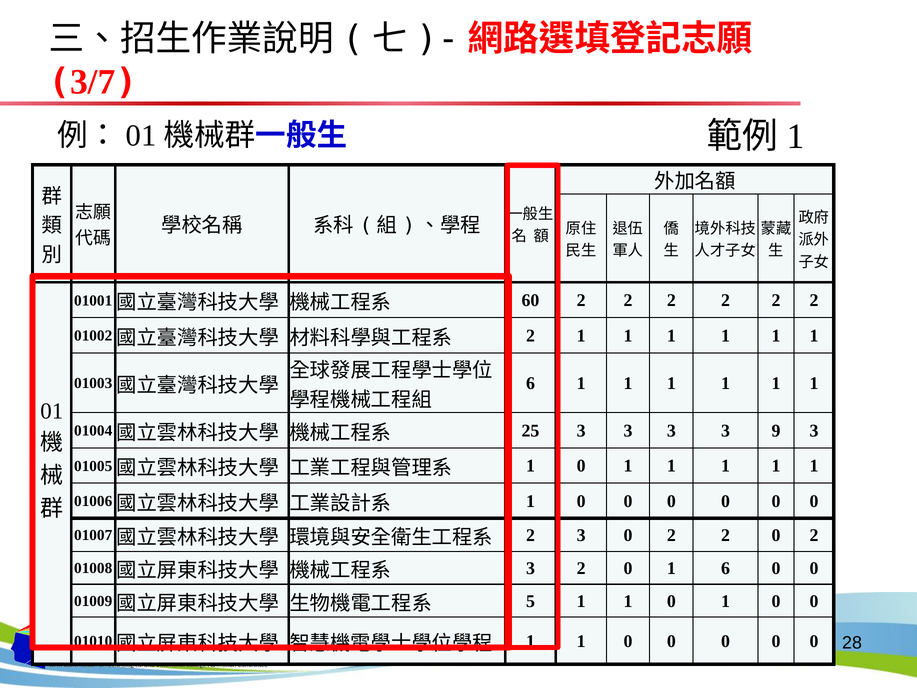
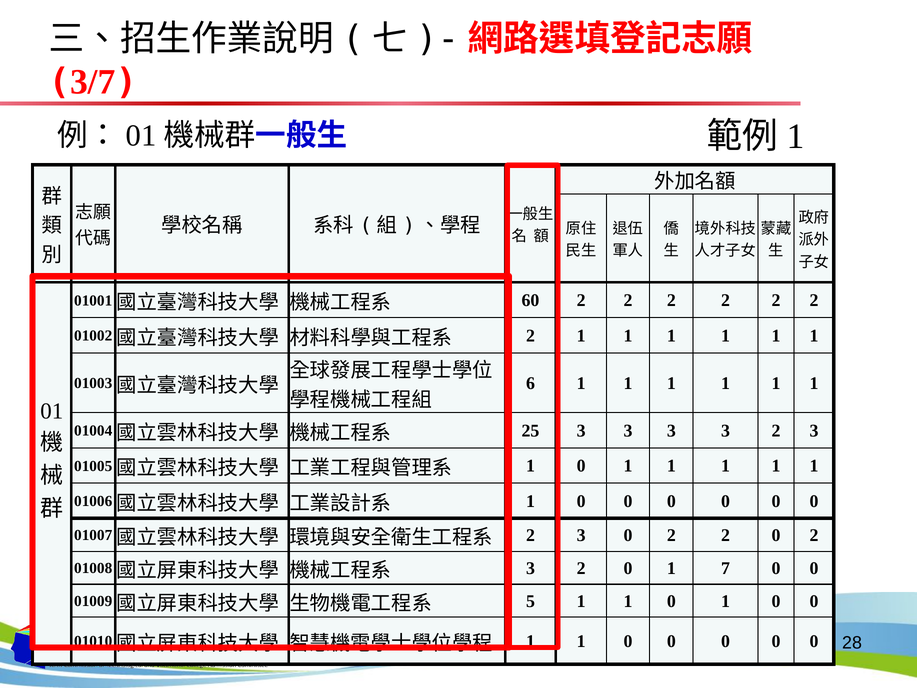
3 3 9: 9 -> 2
1 6: 6 -> 7
